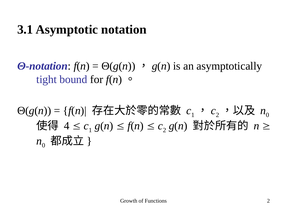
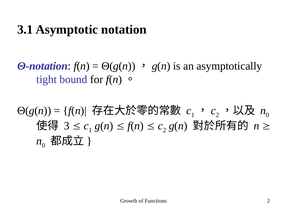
4: 4 -> 3
